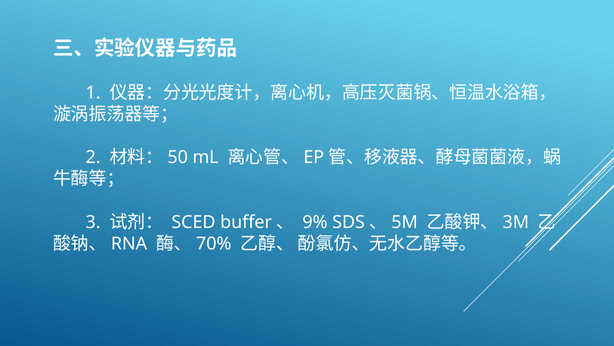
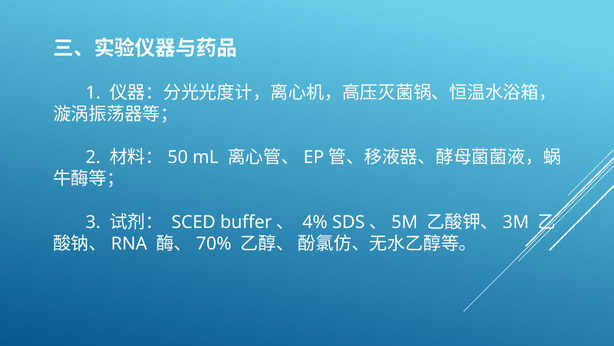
9%: 9% -> 4%
